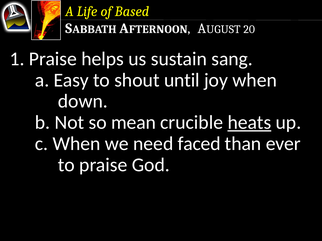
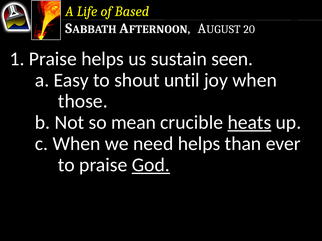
sang: sang -> seen
down: down -> those
need faced: faced -> helps
God underline: none -> present
